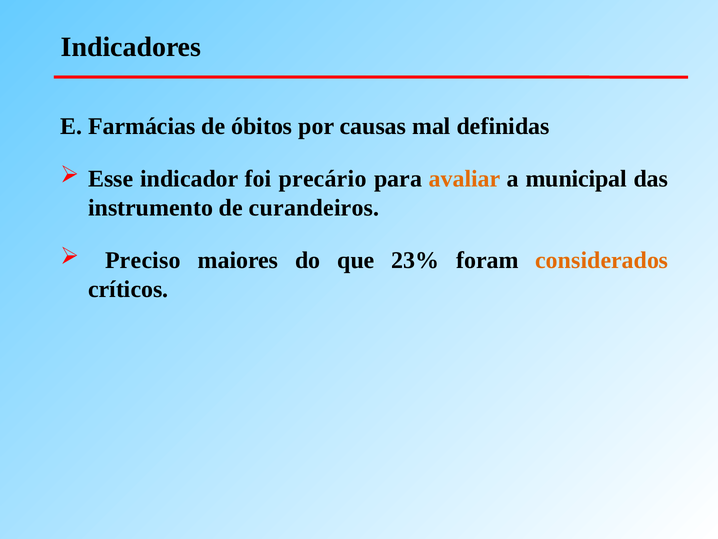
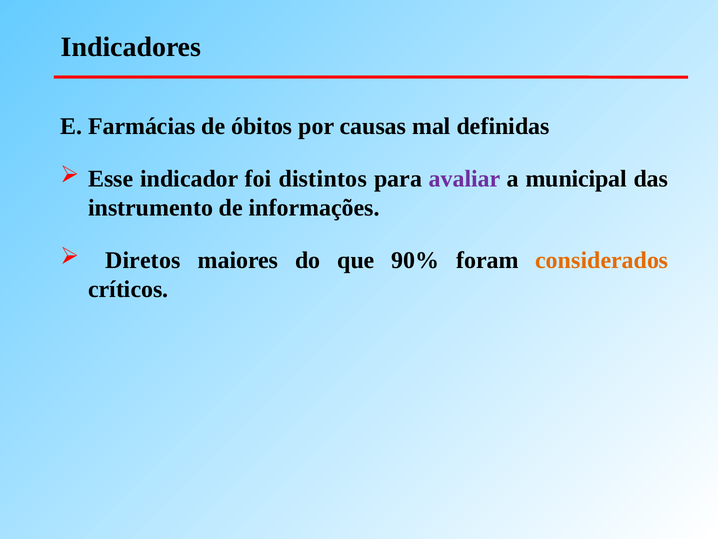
precário: precário -> distintos
avaliar colour: orange -> purple
curandeiros: curandeiros -> informações
Preciso: Preciso -> Diretos
23%: 23% -> 90%
